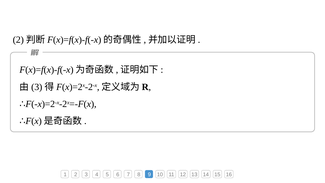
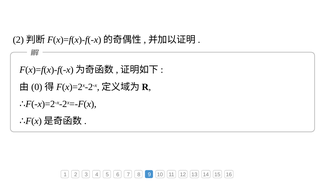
3 at (37, 87): 3 -> 0
